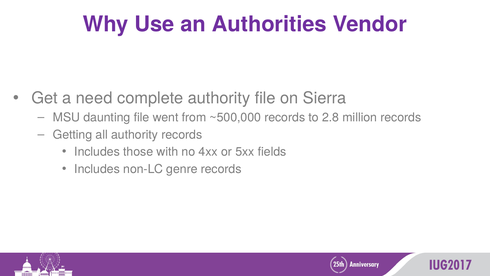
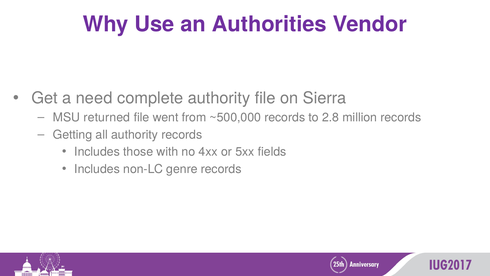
daunting: daunting -> returned
